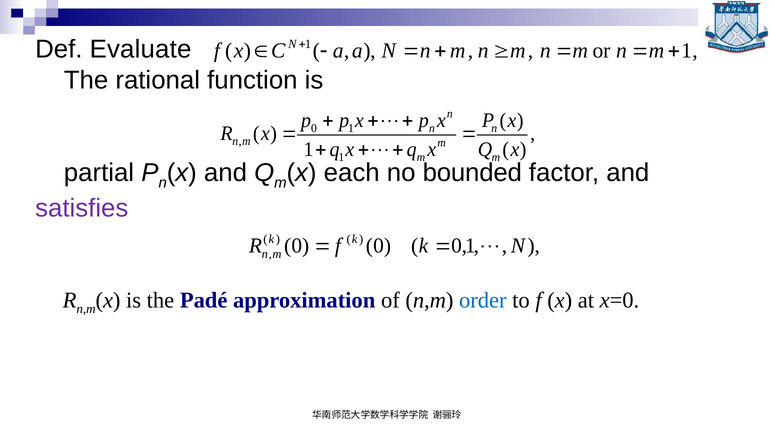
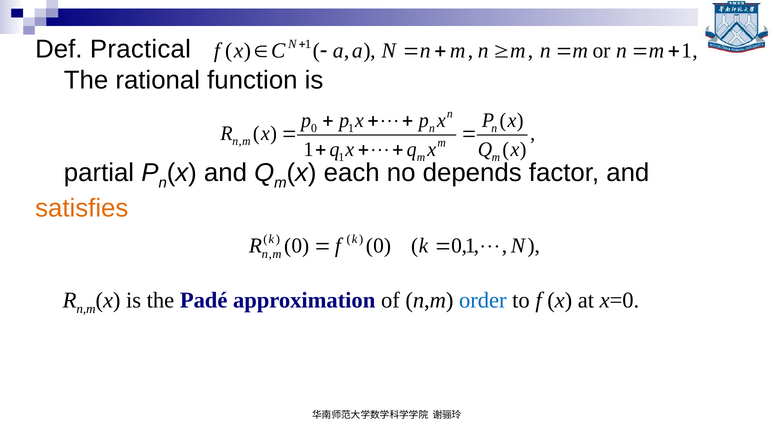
Evaluate: Evaluate -> Practical
bounded: bounded -> depends
satisfies colour: purple -> orange
